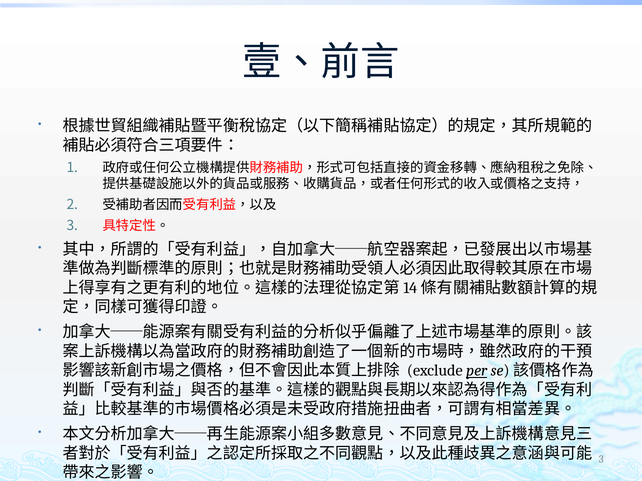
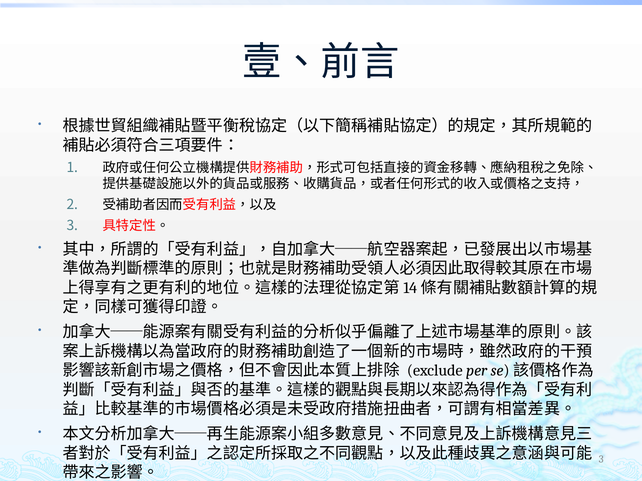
per underline: present -> none
